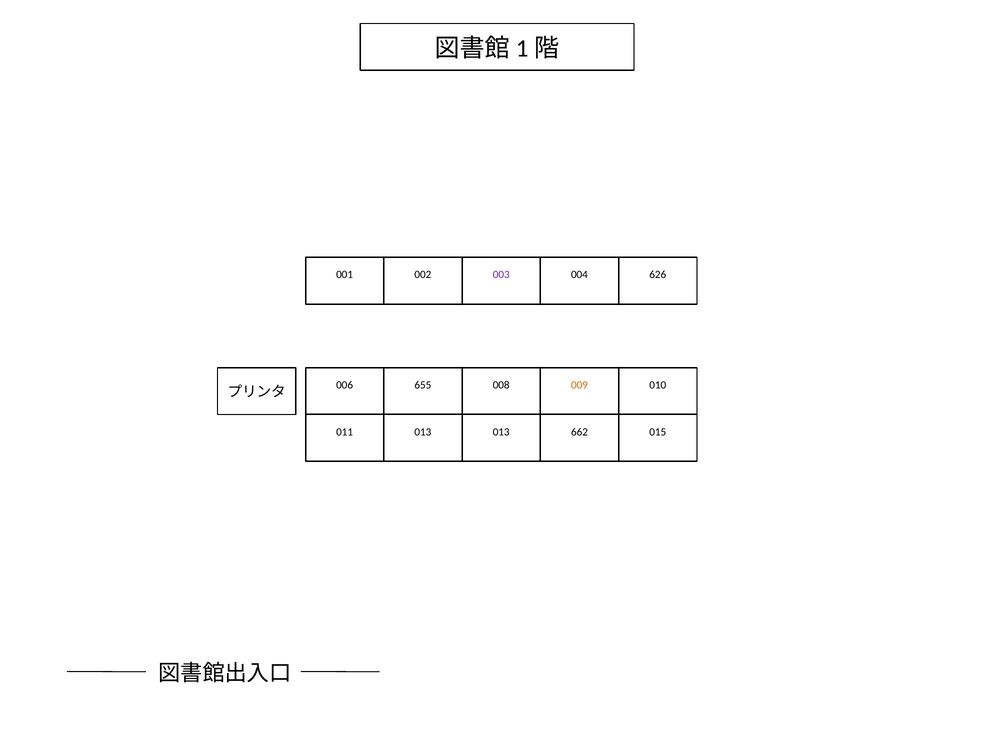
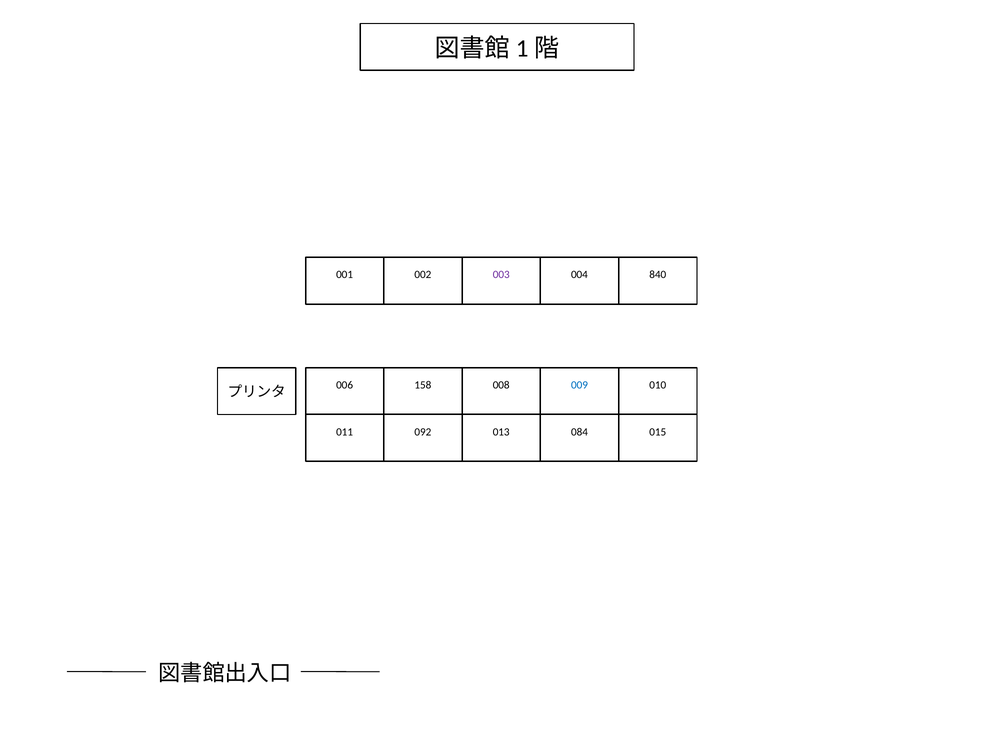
626: 626 -> 840
655: 655 -> 158
009 colour: orange -> blue
011 013: 013 -> 092
662: 662 -> 084
